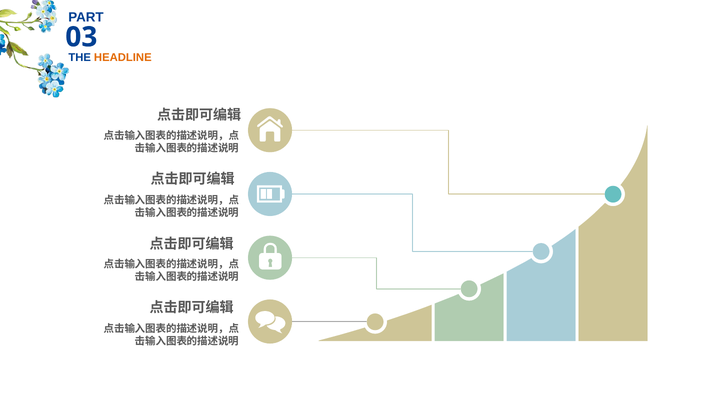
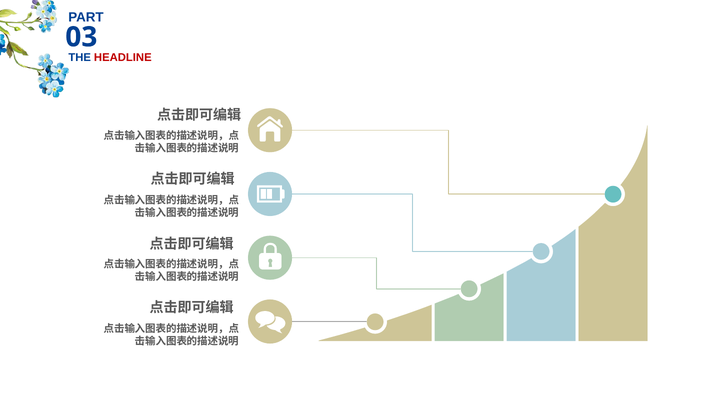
HEADLINE colour: orange -> red
